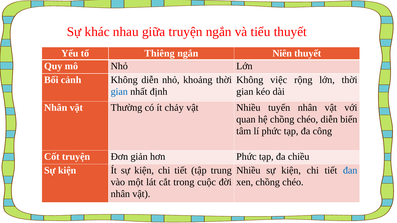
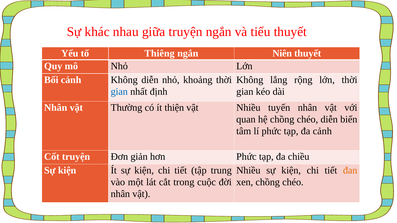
việc: việc -> lắng
chảy: chảy -> thiện
đa công: công -> cảnh
đan colour: blue -> orange
